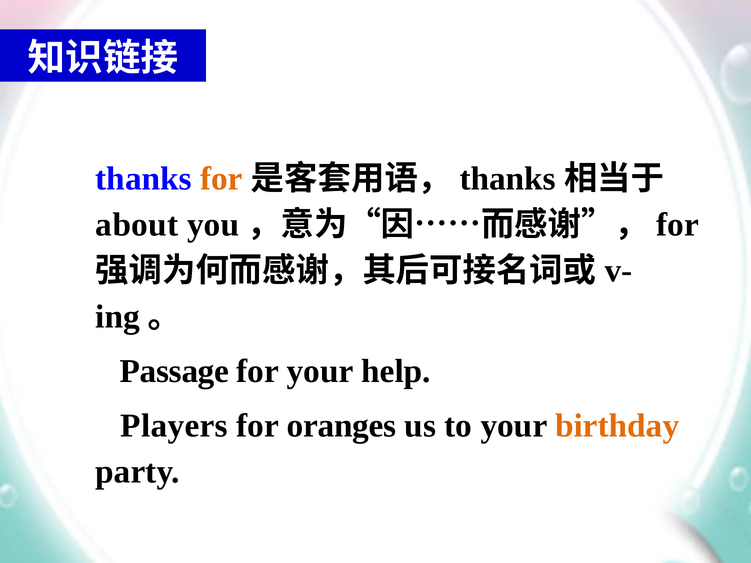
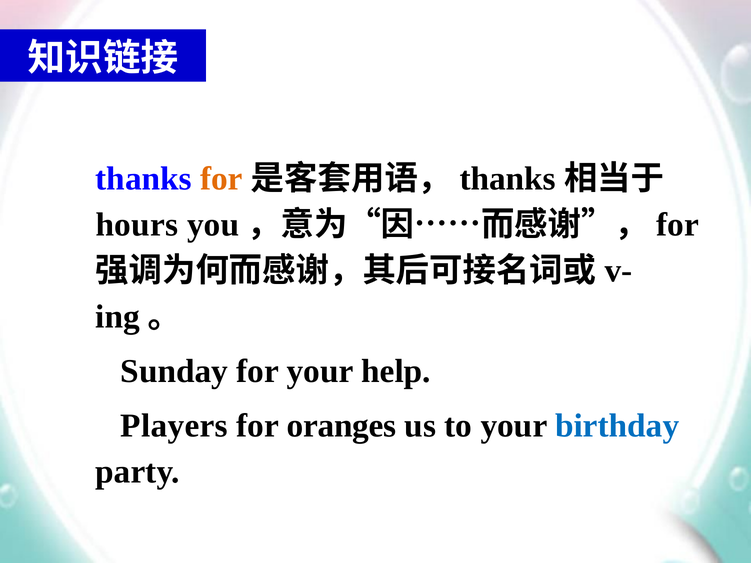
about: about -> hours
Passage: Passage -> Sunday
birthday colour: orange -> blue
